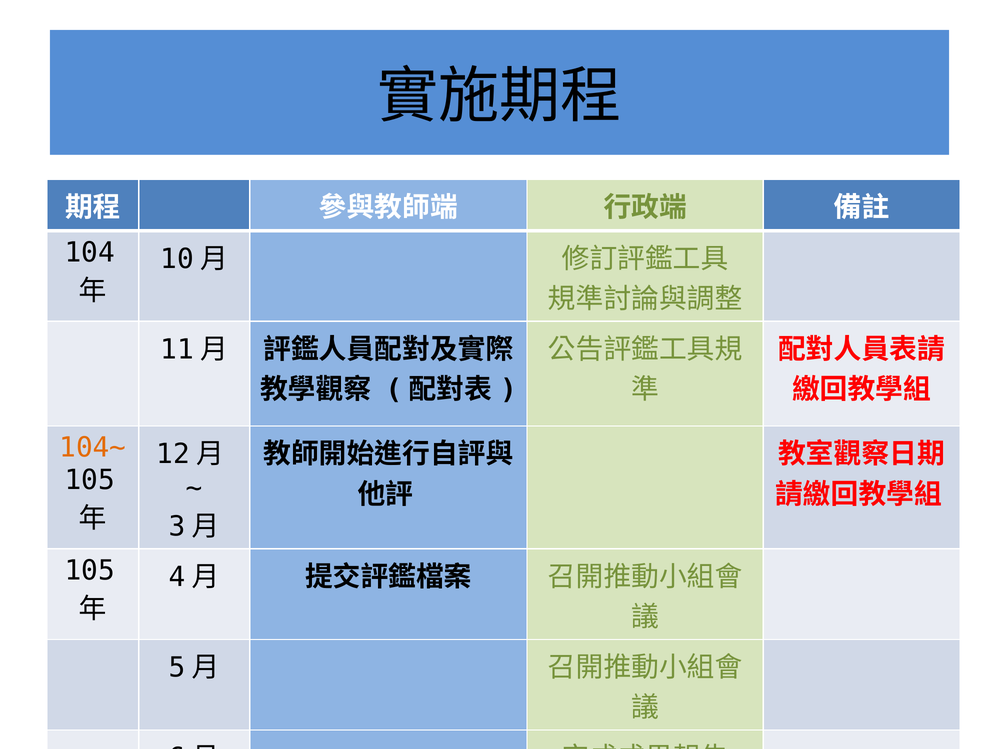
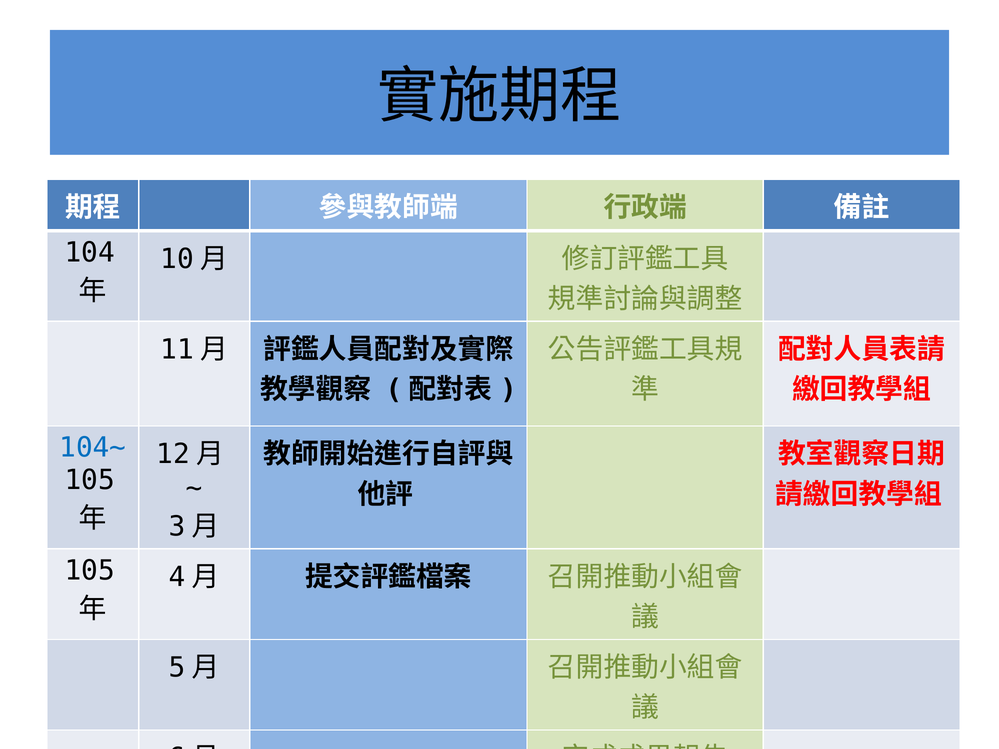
104~ colour: orange -> blue
